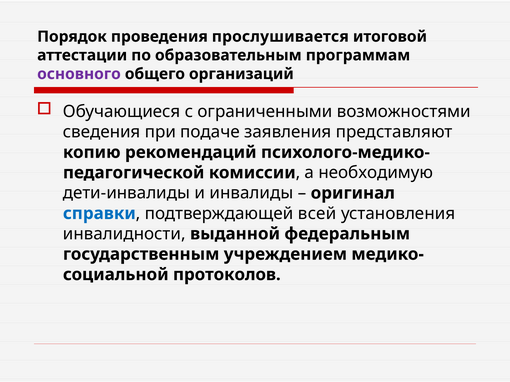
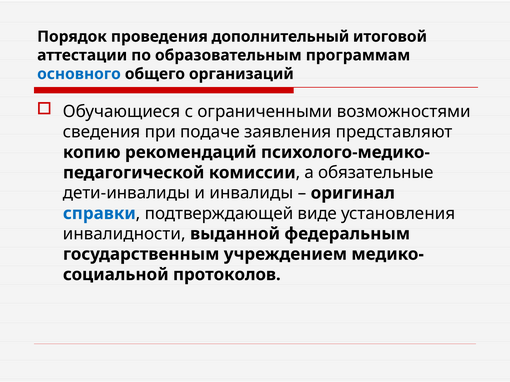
прослушивается: прослушивается -> дополнительный
основного colour: purple -> blue
необходимую: необходимую -> обязательные
всей: всей -> виде
